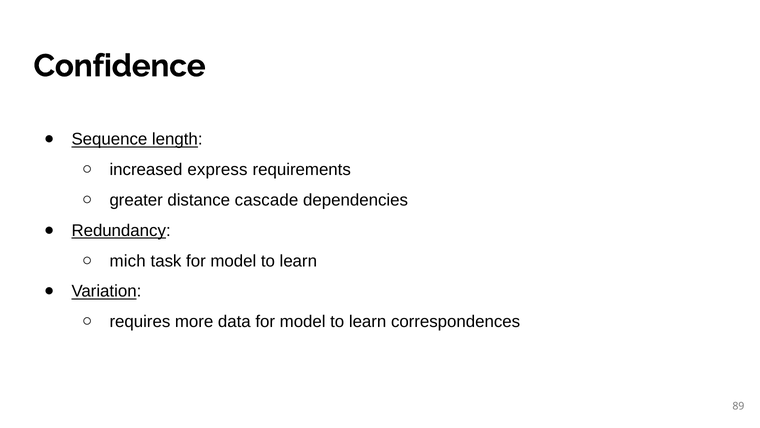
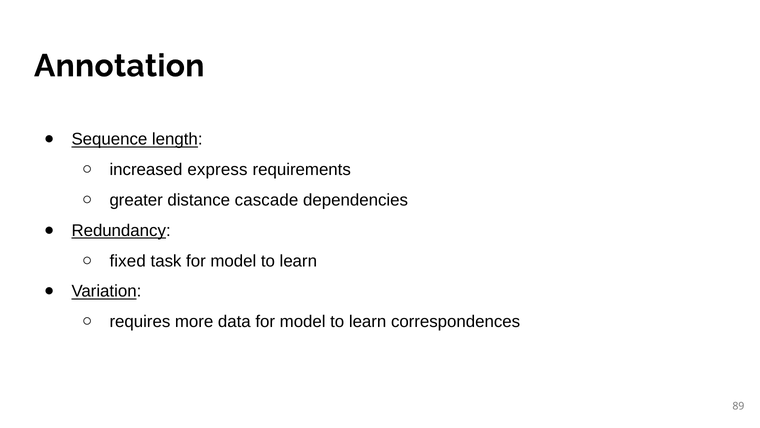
Confidence: Confidence -> Annotation
mich: mich -> fixed
